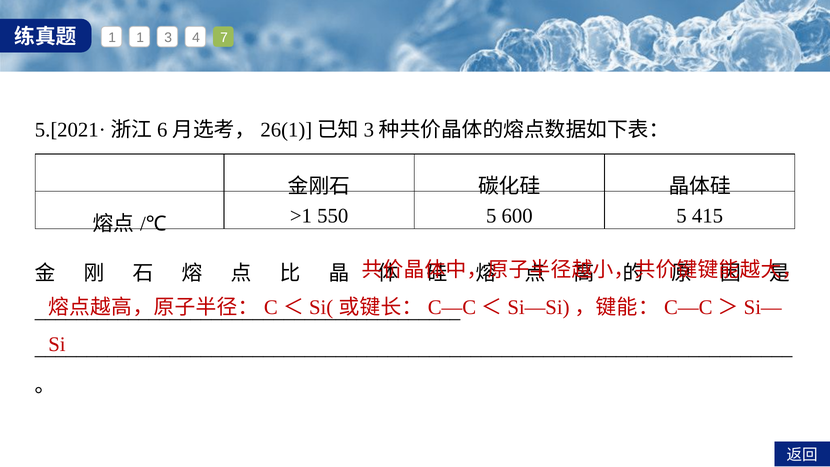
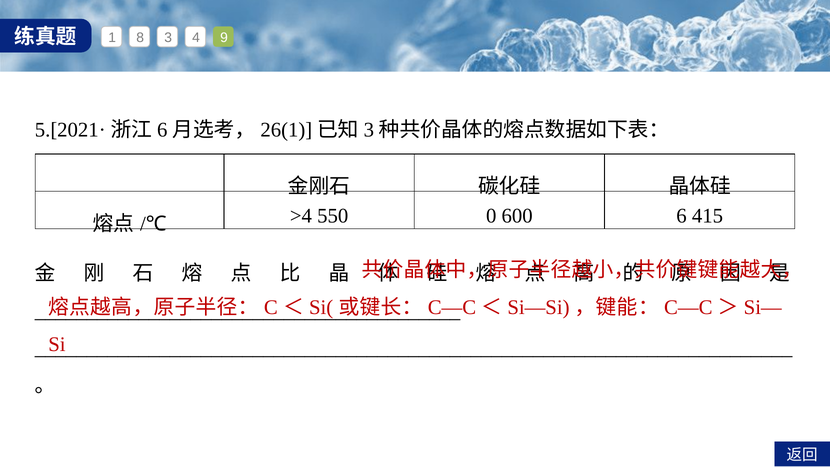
1 1: 1 -> 8
7: 7 -> 9
>1: >1 -> >4
550 5: 5 -> 0
600 5: 5 -> 6
